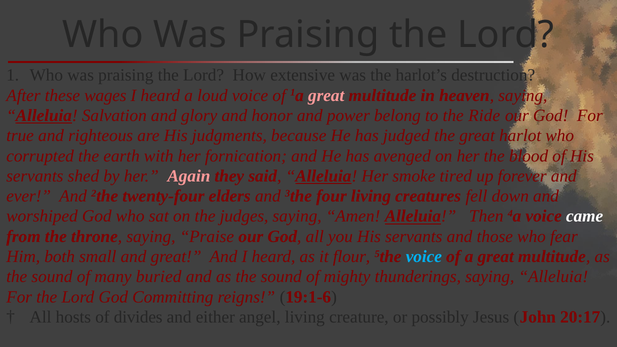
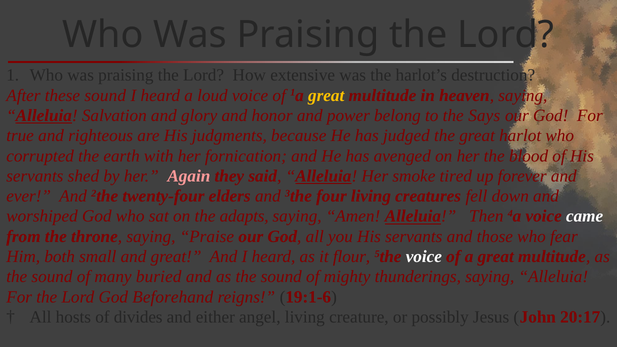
these wages: wages -> sound
great at (326, 95) colour: pink -> yellow
Ride: Ride -> Says
judges: judges -> adapts
voice at (424, 257) colour: light blue -> white
Committing: Committing -> Beforehand
